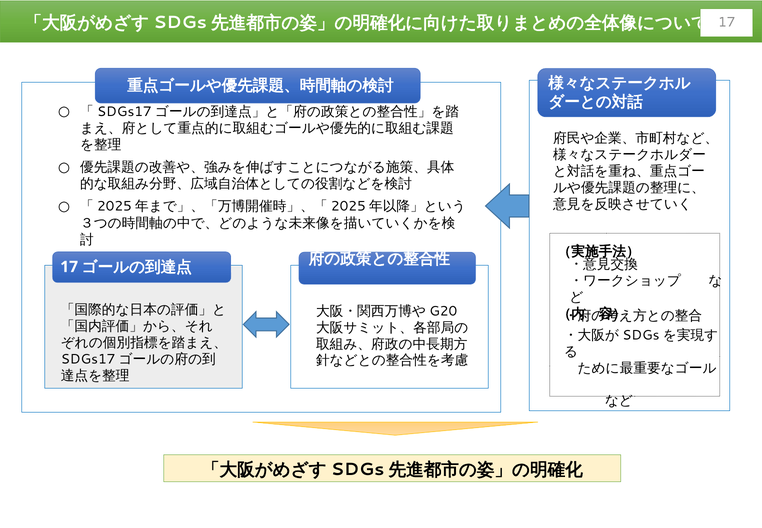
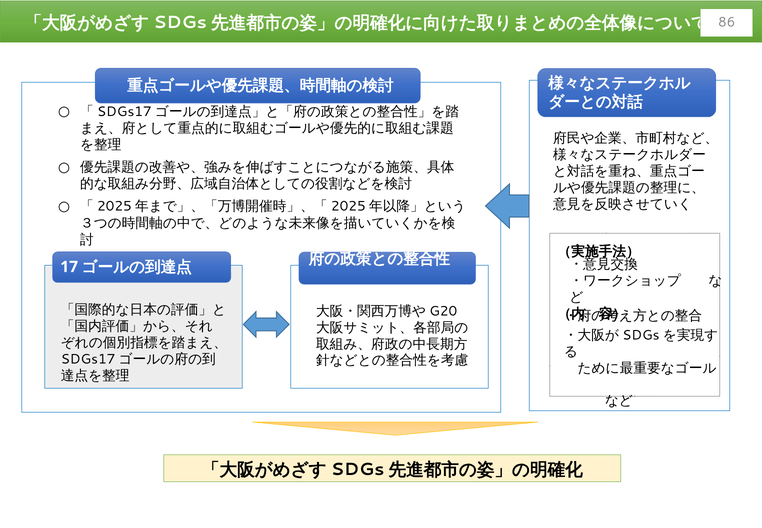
17 at (727, 22): 17 -> 86
